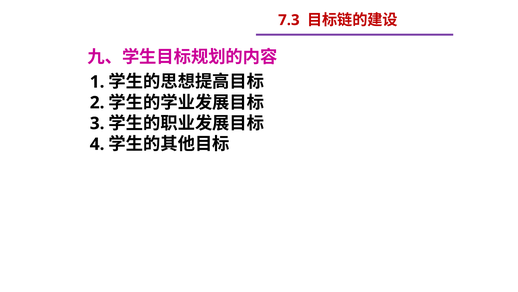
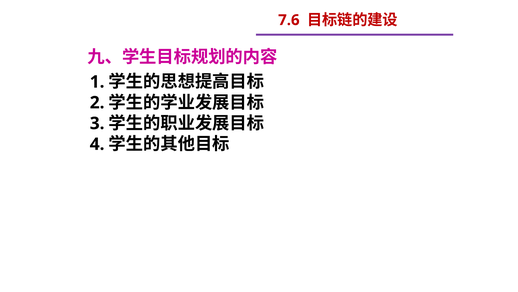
7.3: 7.3 -> 7.6
